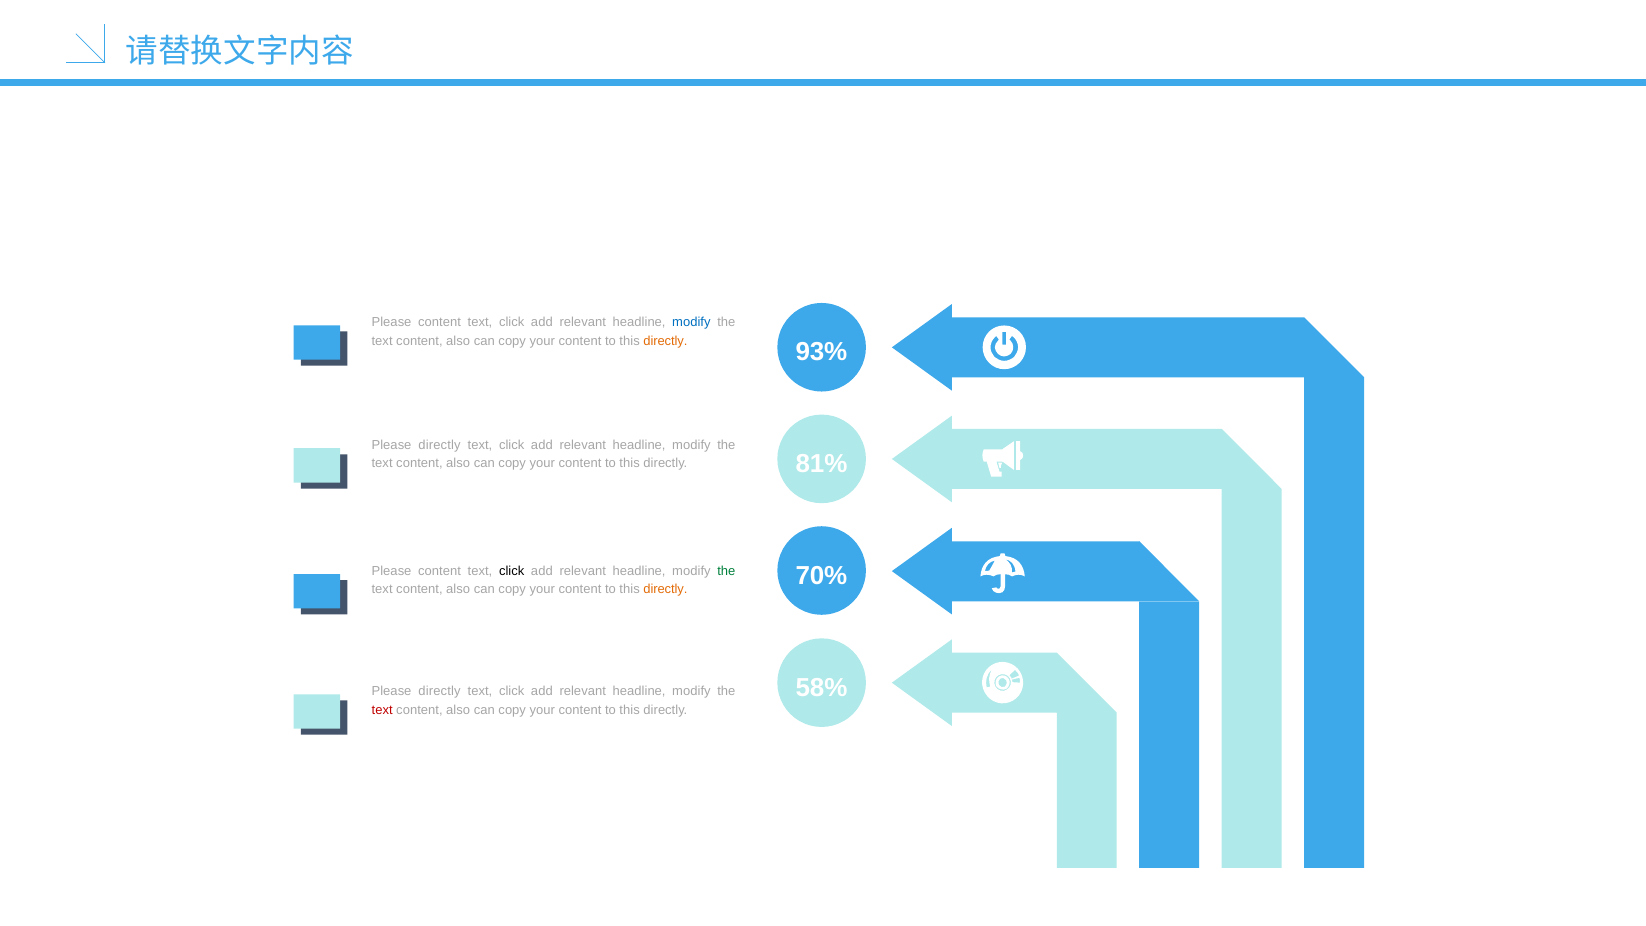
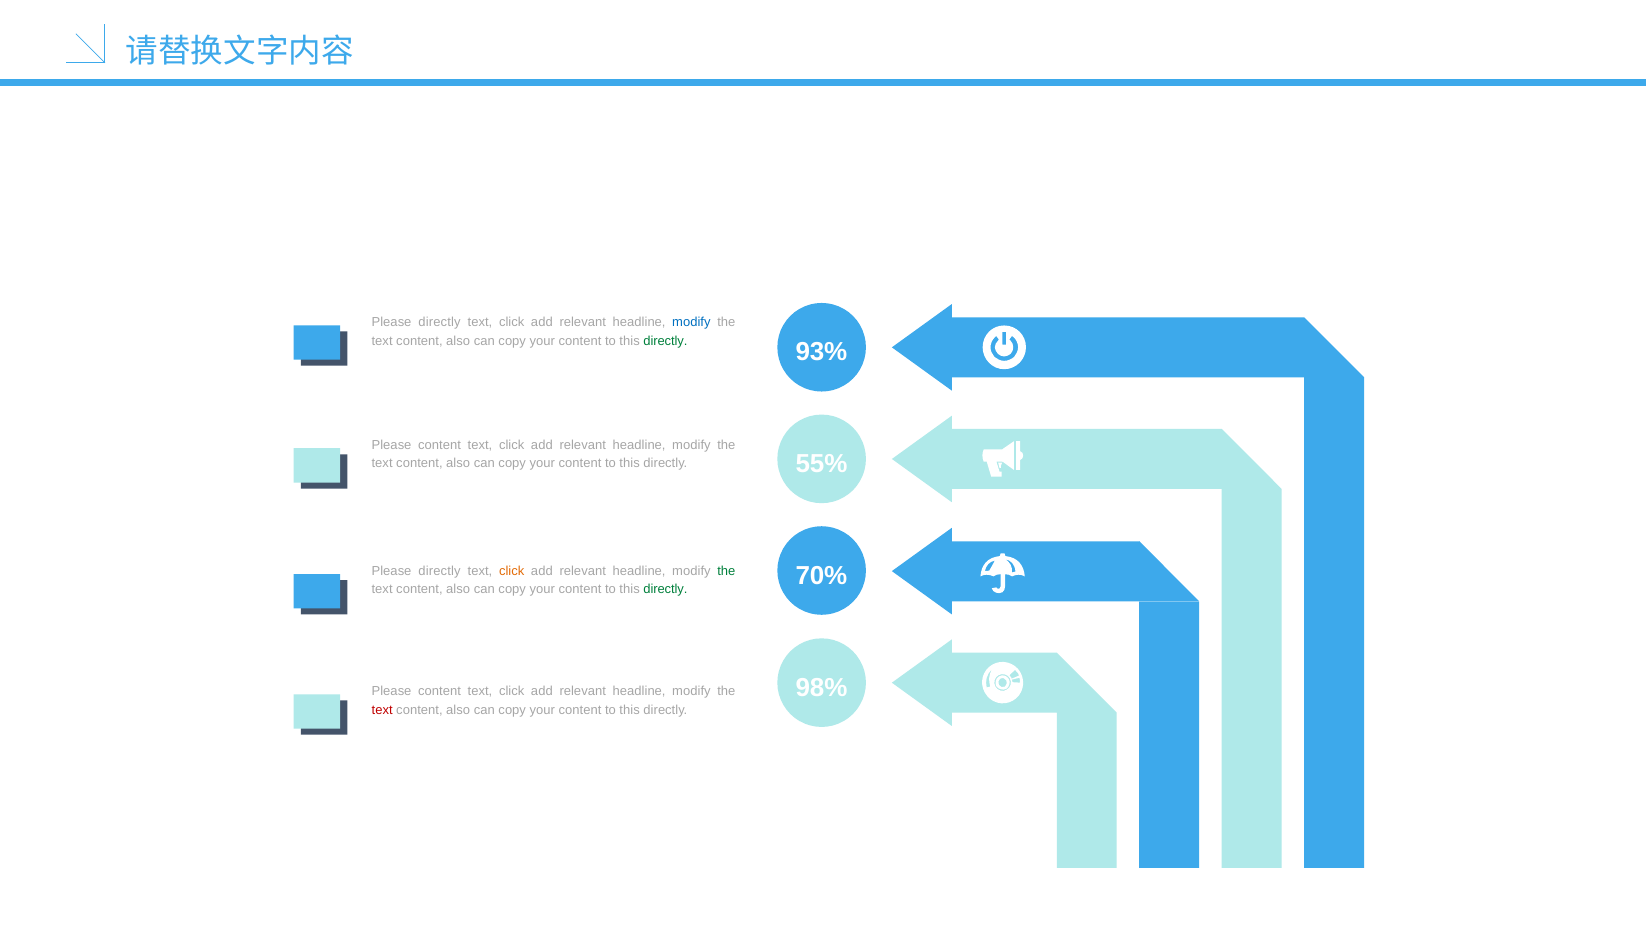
content at (440, 322): content -> directly
directly at (665, 341) colour: orange -> green
directly at (439, 445): directly -> content
81%: 81% -> 55%
content at (440, 571): content -> directly
click at (512, 571) colour: black -> orange
directly at (665, 589) colour: orange -> green
58%: 58% -> 98%
directly at (439, 691): directly -> content
